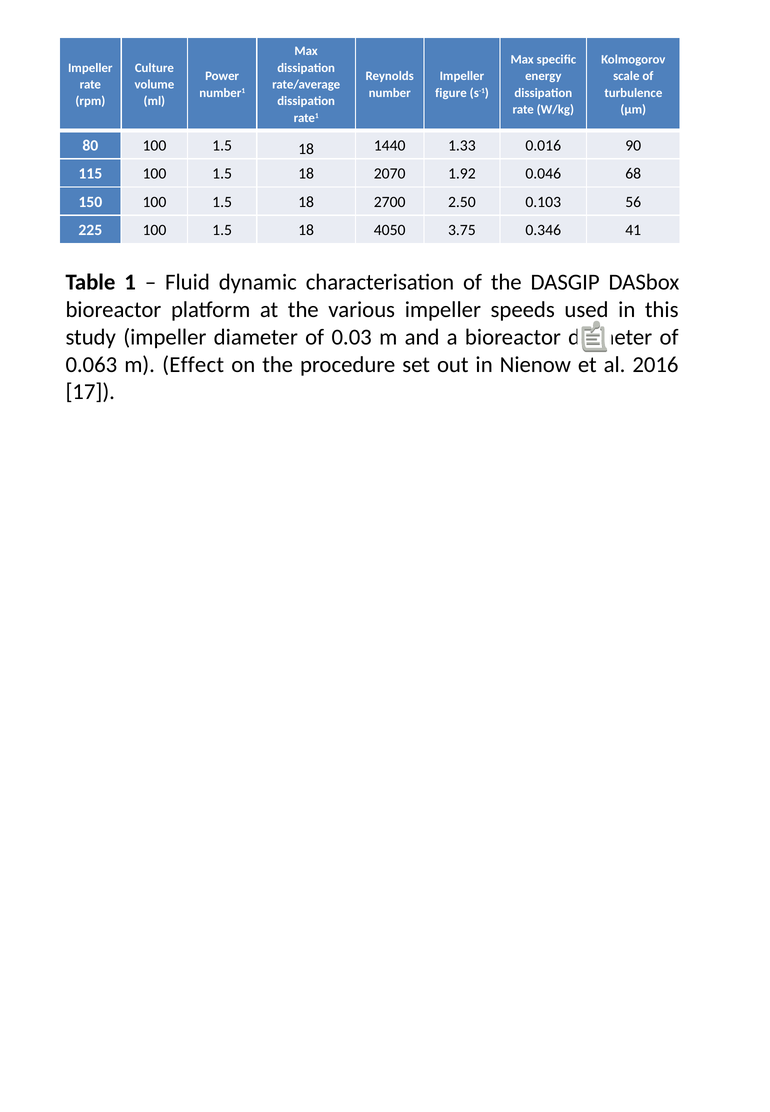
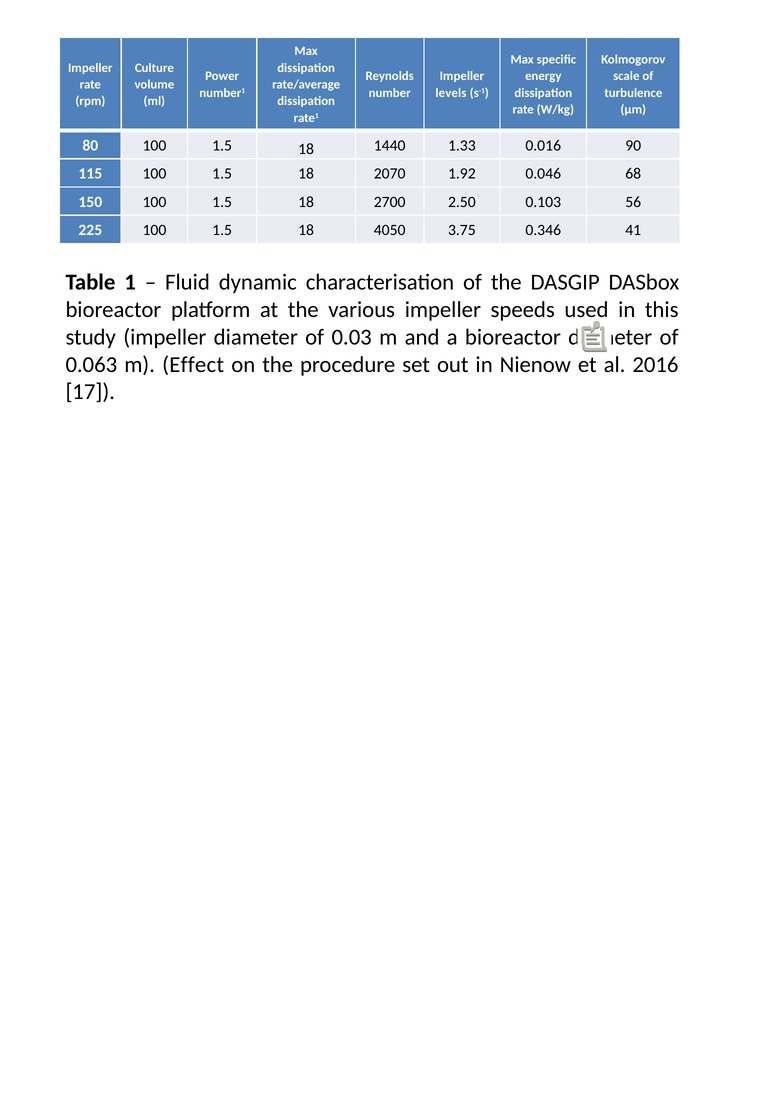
figure: figure -> levels
